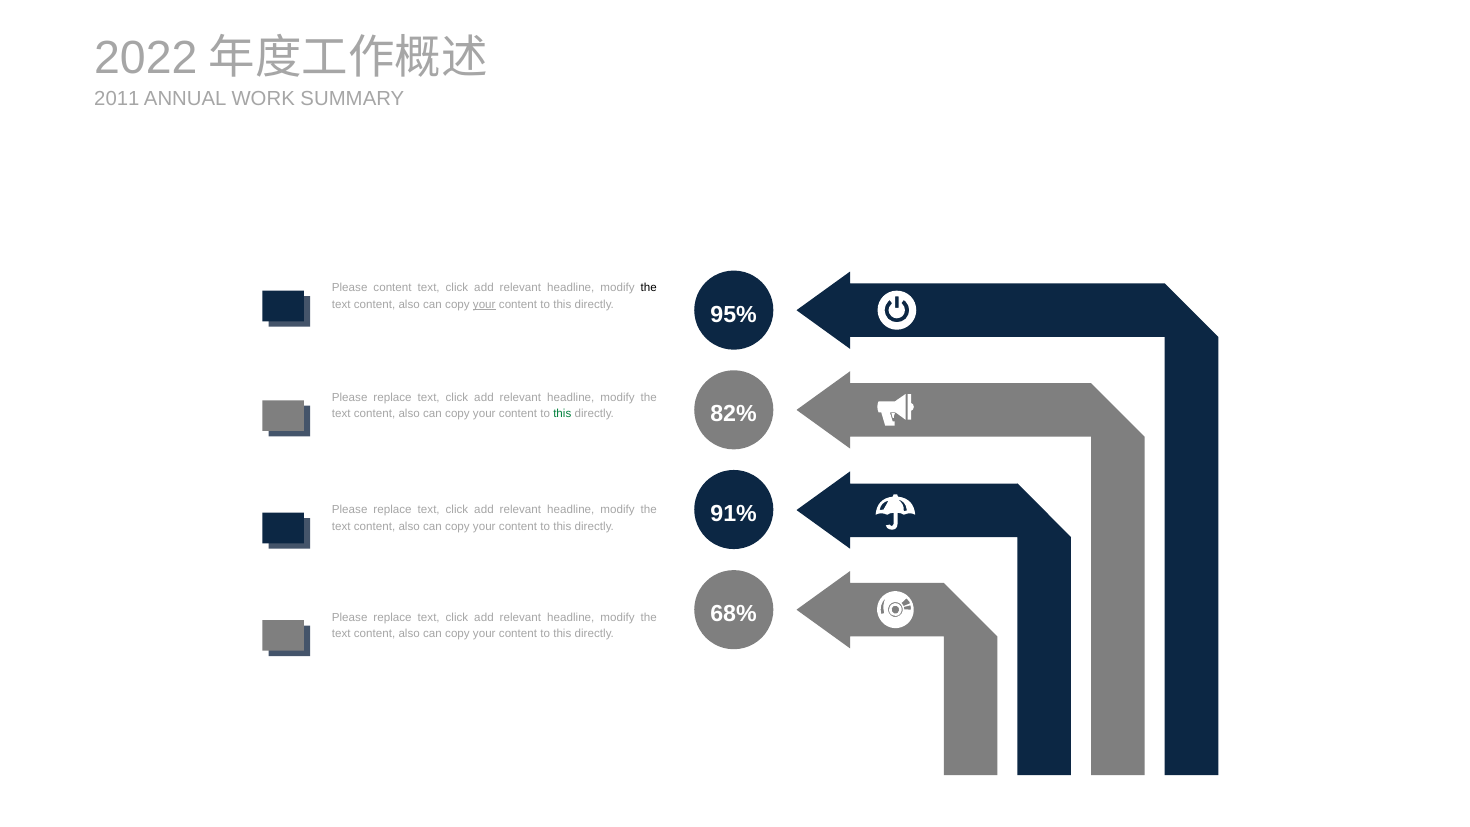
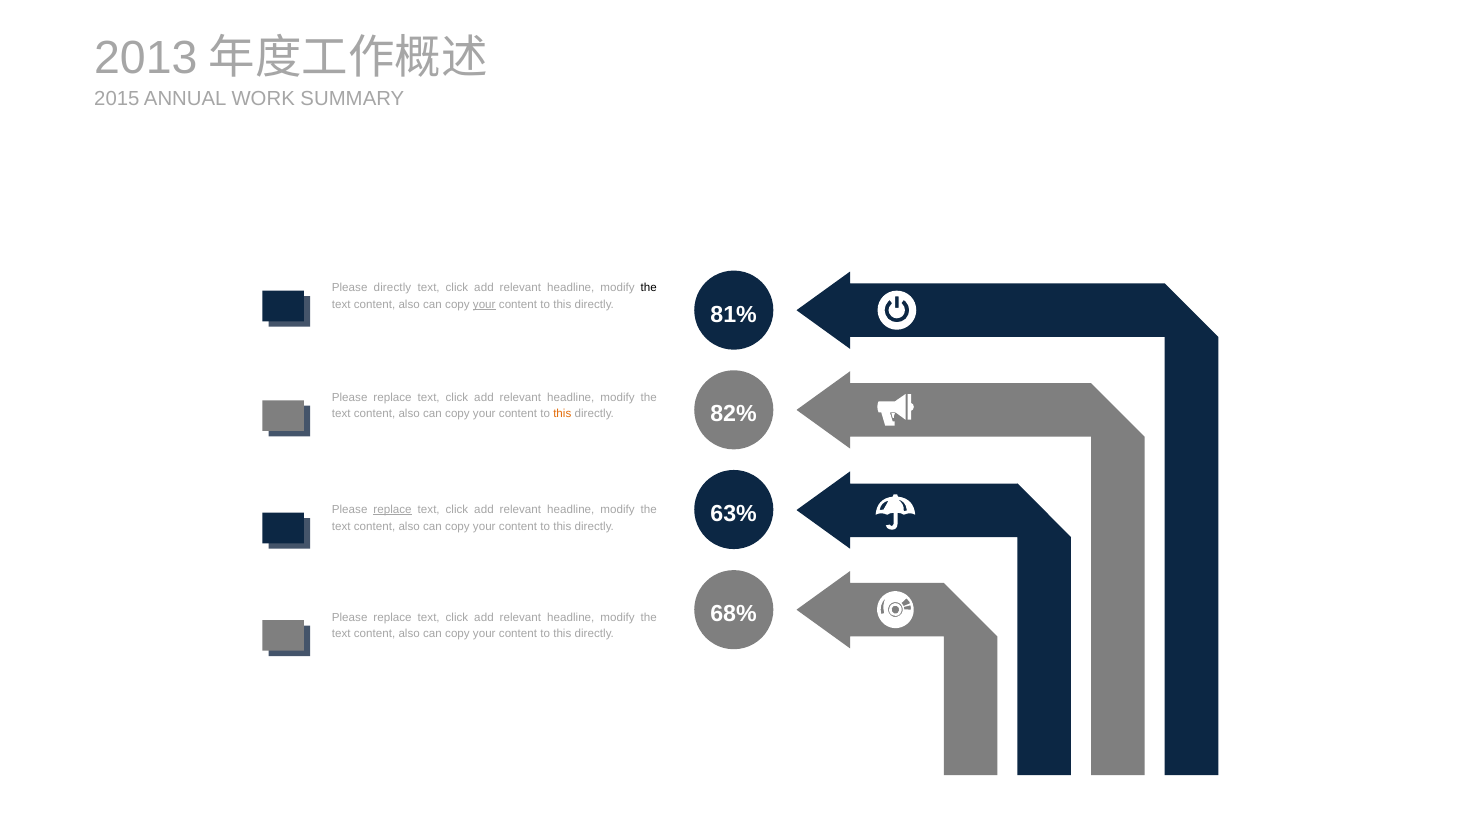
2022: 2022 -> 2013
2011: 2011 -> 2015
Please content: content -> directly
95%: 95% -> 81%
this at (562, 414) colour: green -> orange
91%: 91% -> 63%
replace at (393, 510) underline: none -> present
